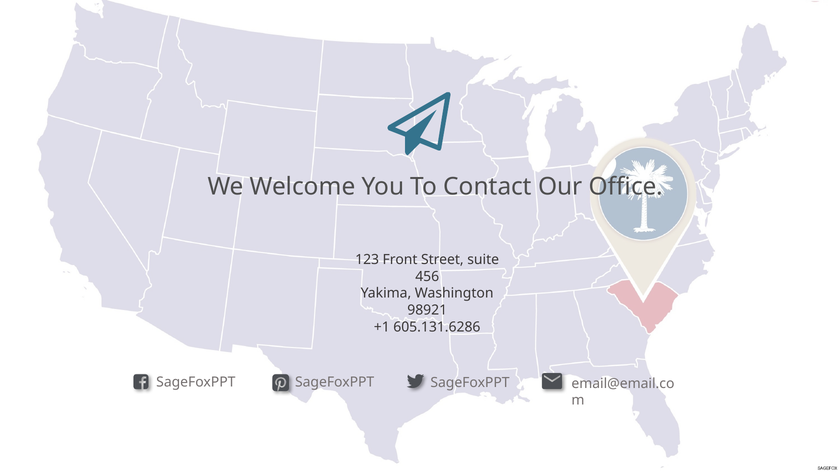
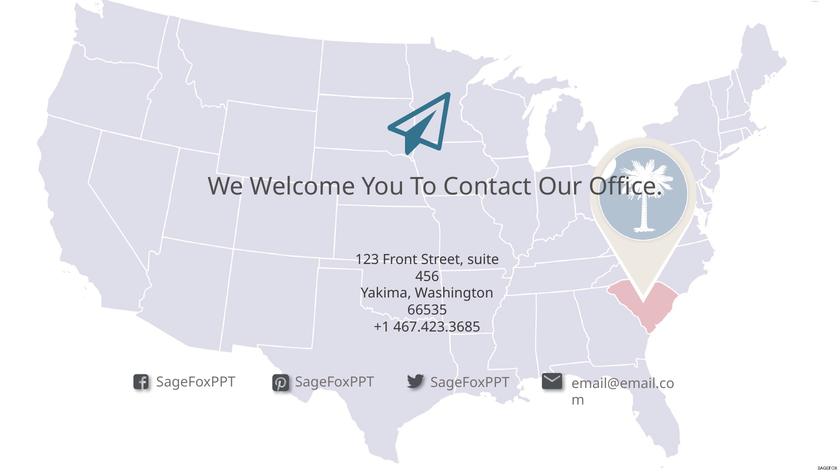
98921: 98921 -> 66535
605.131.6286: 605.131.6286 -> 467.423.3685
